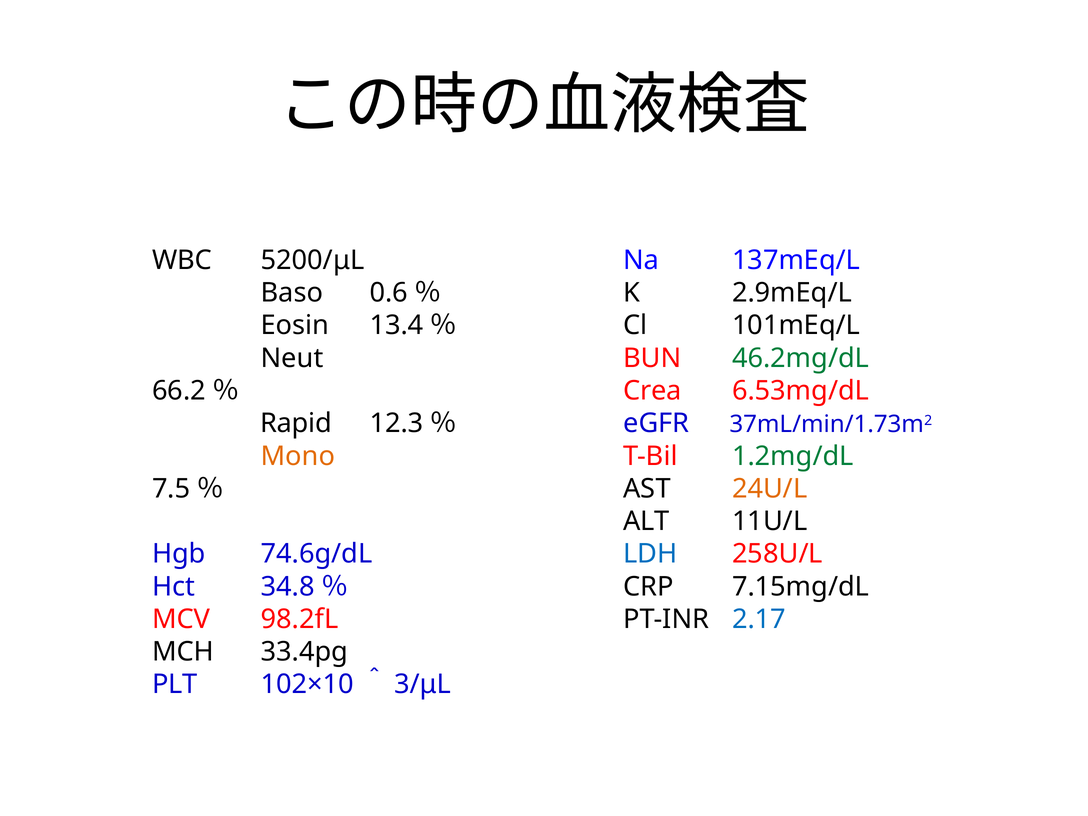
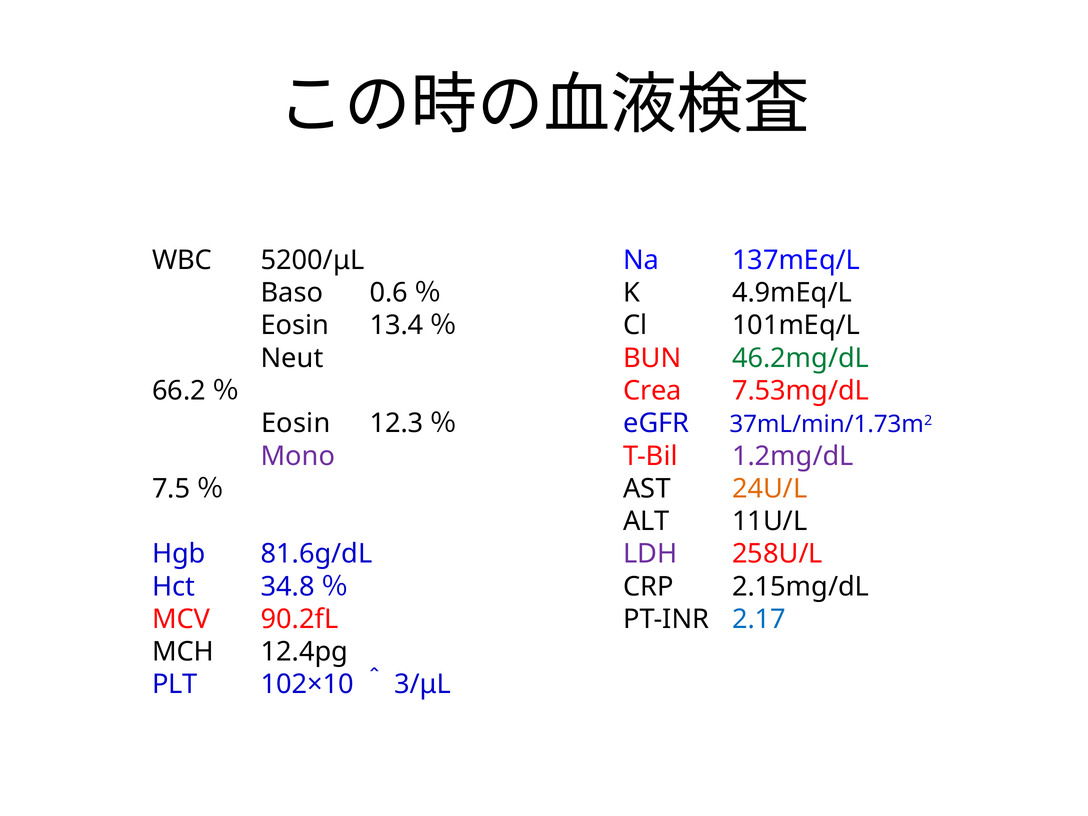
2.9mEq/L: 2.9mEq/L -> 4.9mEq/L
6.53mg/dL: 6.53mg/dL -> 7.53mg/dL
Rapid at (296, 423): Rapid -> Eosin
Mono colour: orange -> purple
1.2mg/dL colour: green -> purple
74.6g/dL: 74.6g/dL -> 81.6g/dL
LDH colour: blue -> purple
7.15mg/dL: 7.15mg/dL -> 2.15mg/dL
98.2fL: 98.2fL -> 90.2fL
33.4pg: 33.4pg -> 12.4pg
